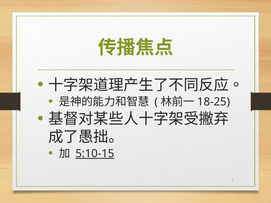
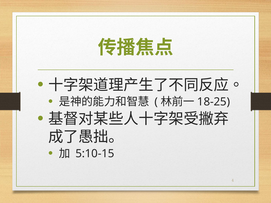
5:10-15 underline: present -> none
